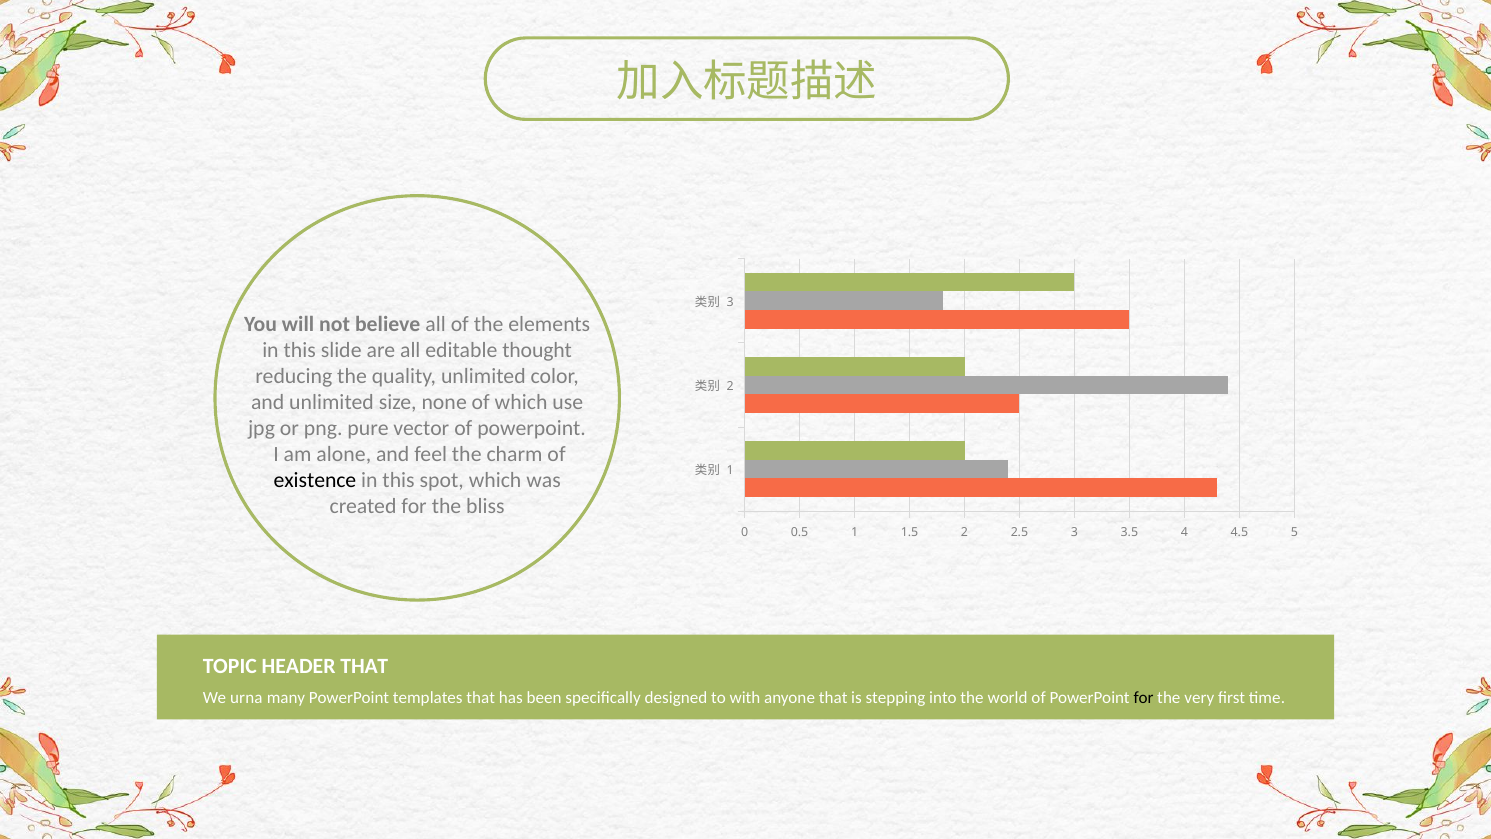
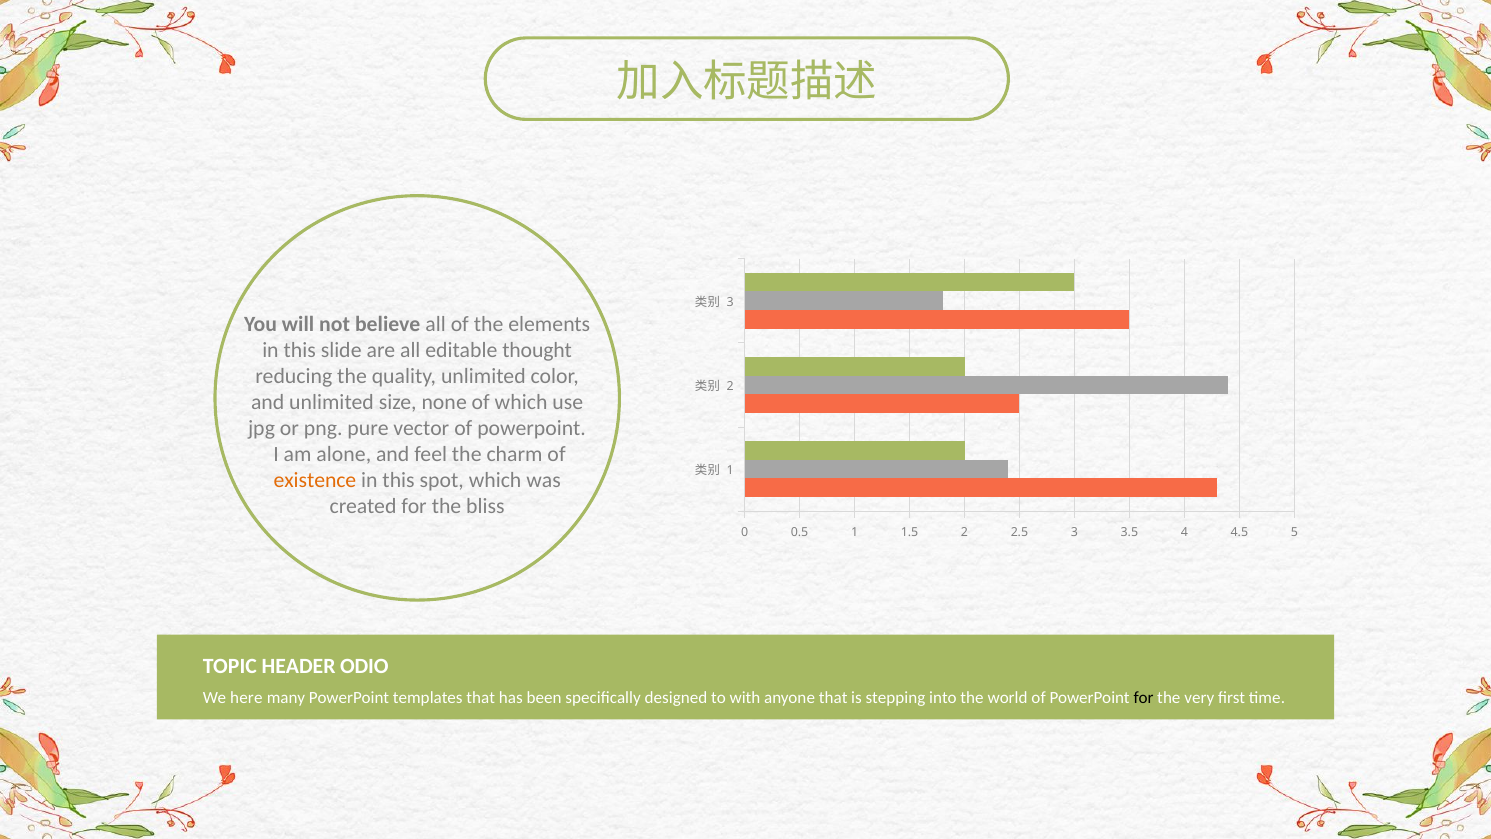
existence colour: black -> orange
HEADER THAT: THAT -> ODIO
urna: urna -> here
